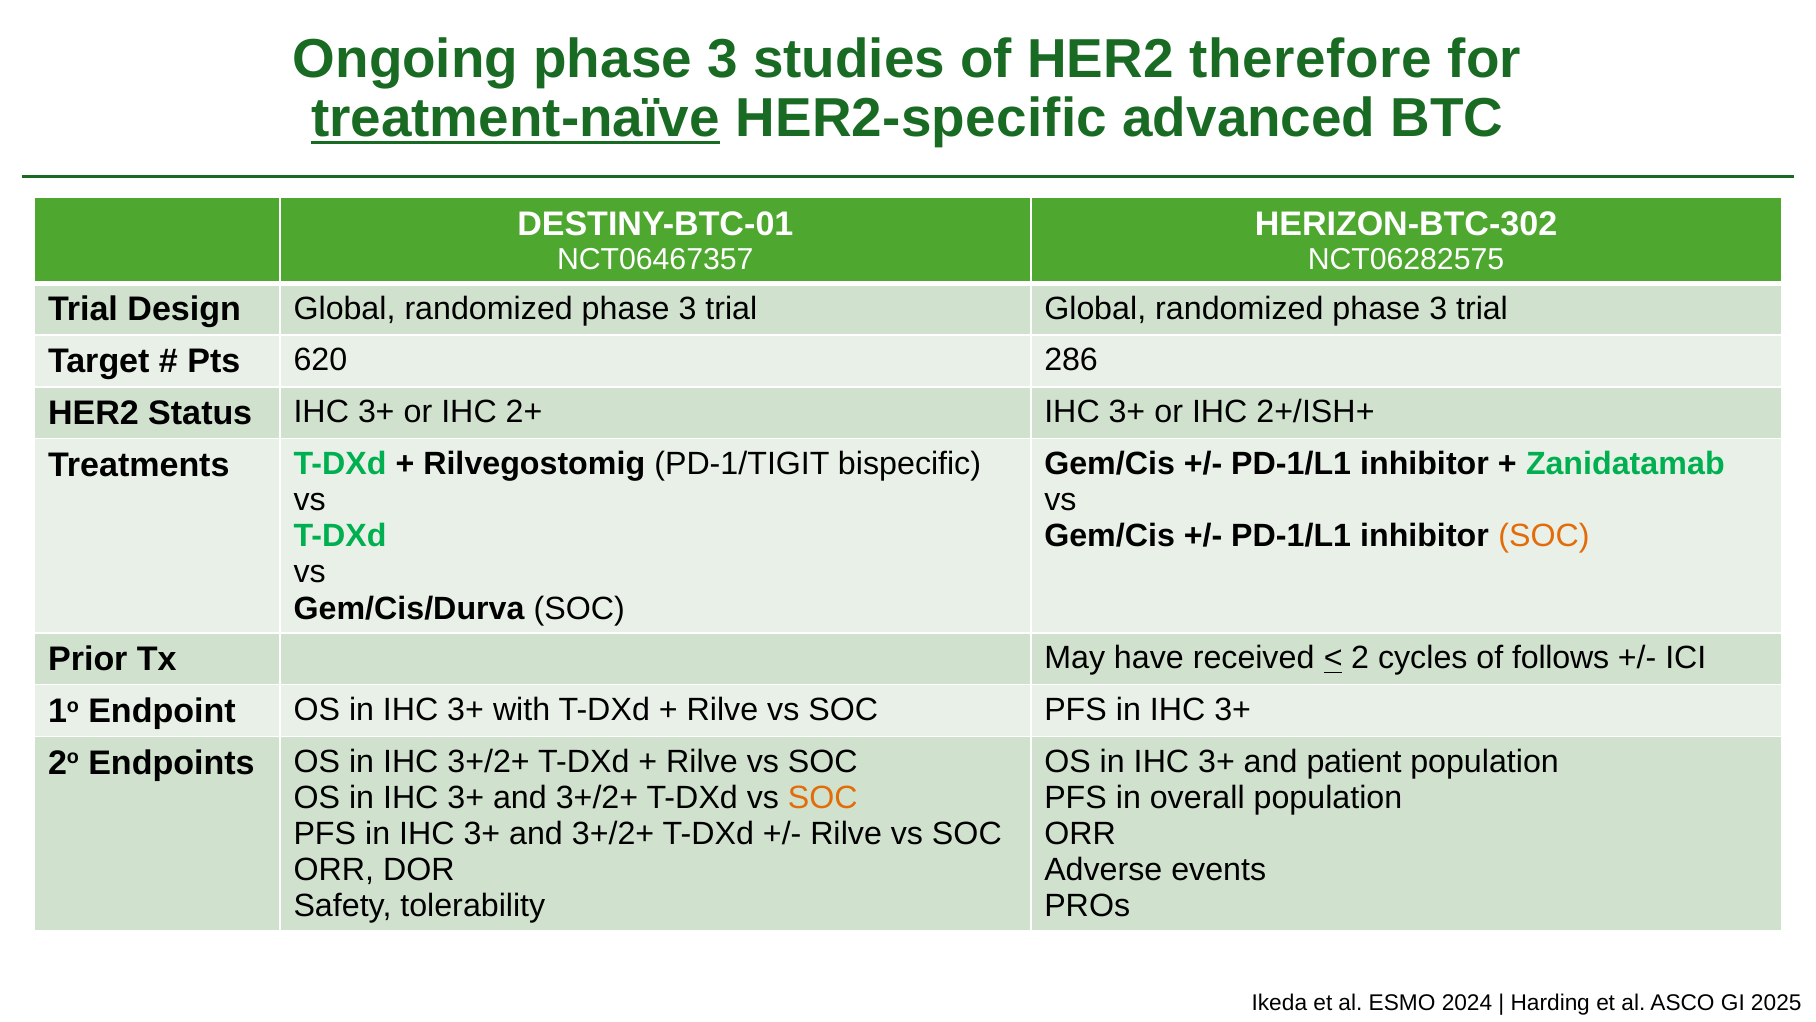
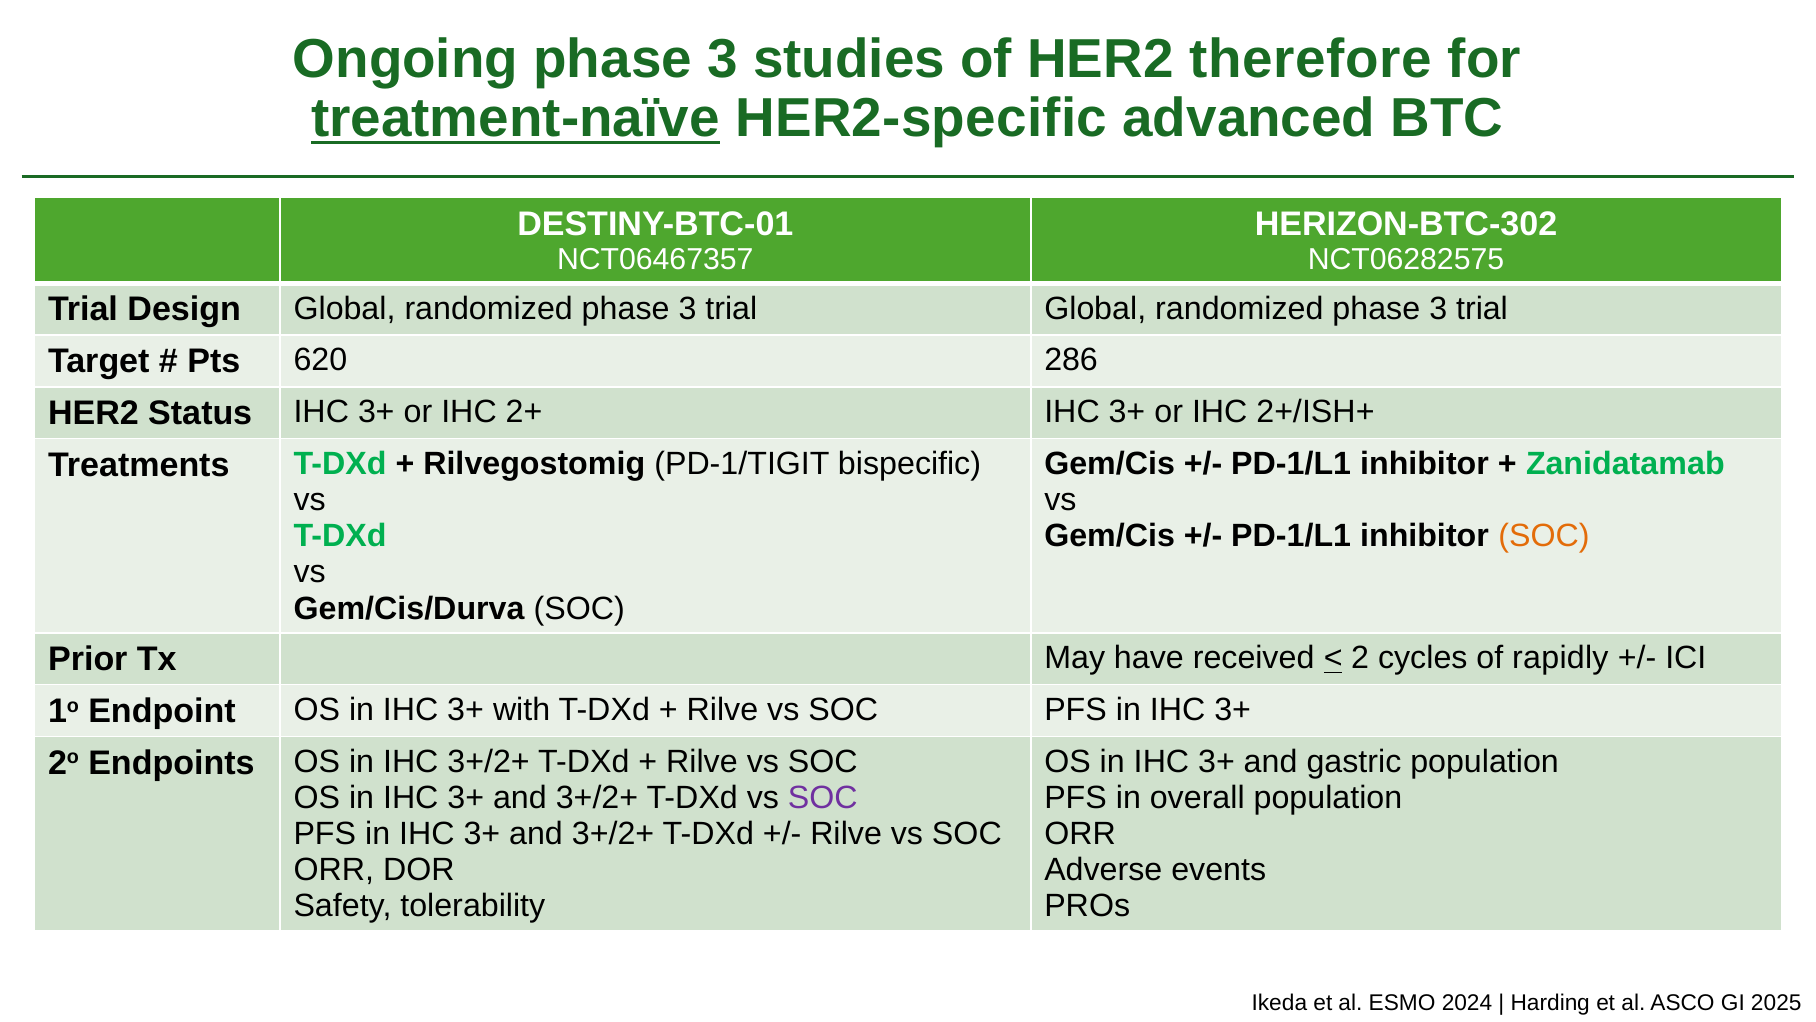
follows: follows -> rapidly
patient: patient -> gastric
SOC at (823, 798) colour: orange -> purple
